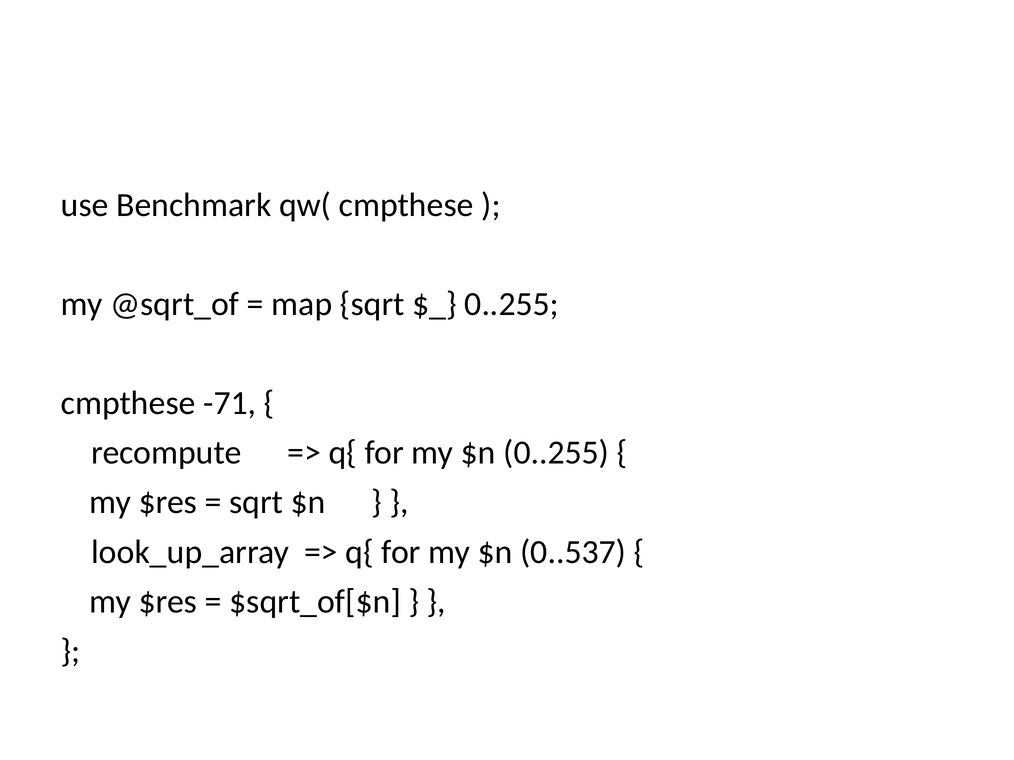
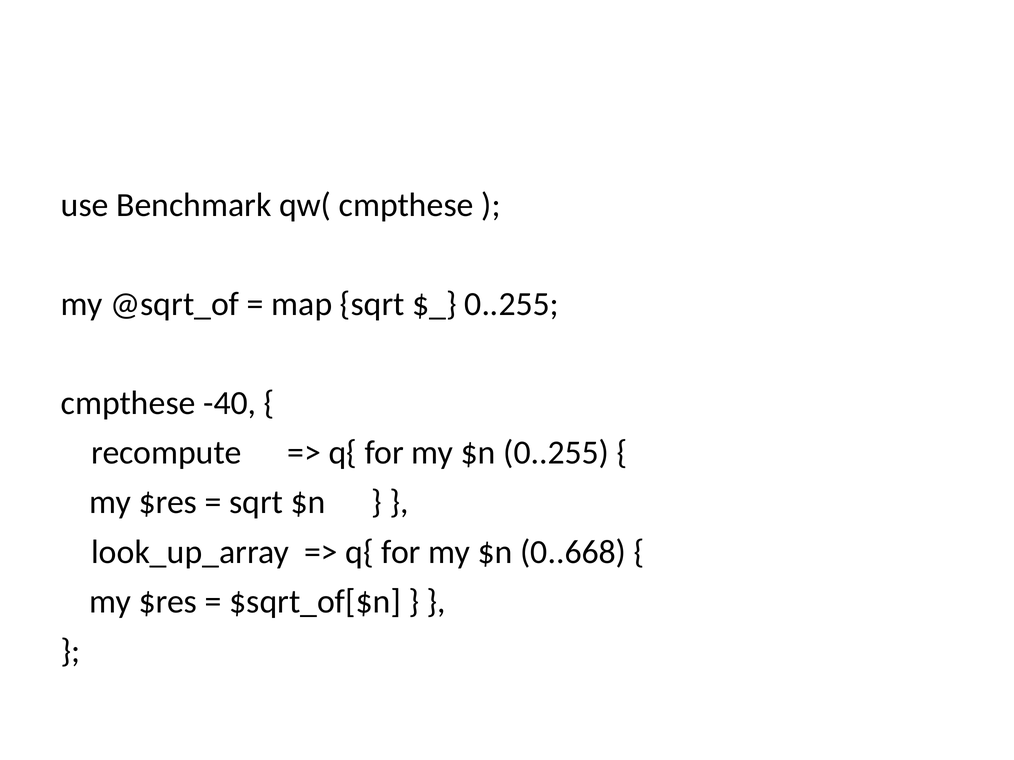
-71: -71 -> -40
0..537: 0..537 -> 0..668
